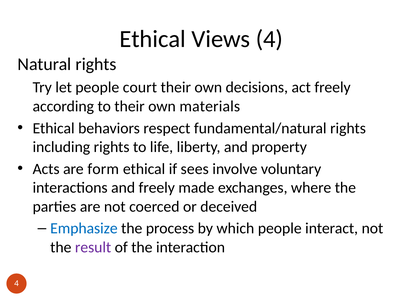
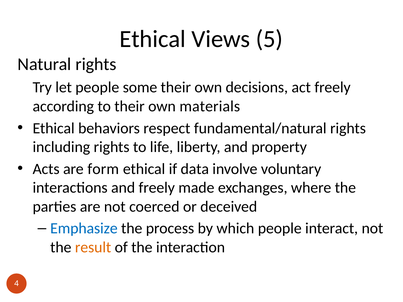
Views 4: 4 -> 5
court: court -> some
sees: sees -> data
result colour: purple -> orange
